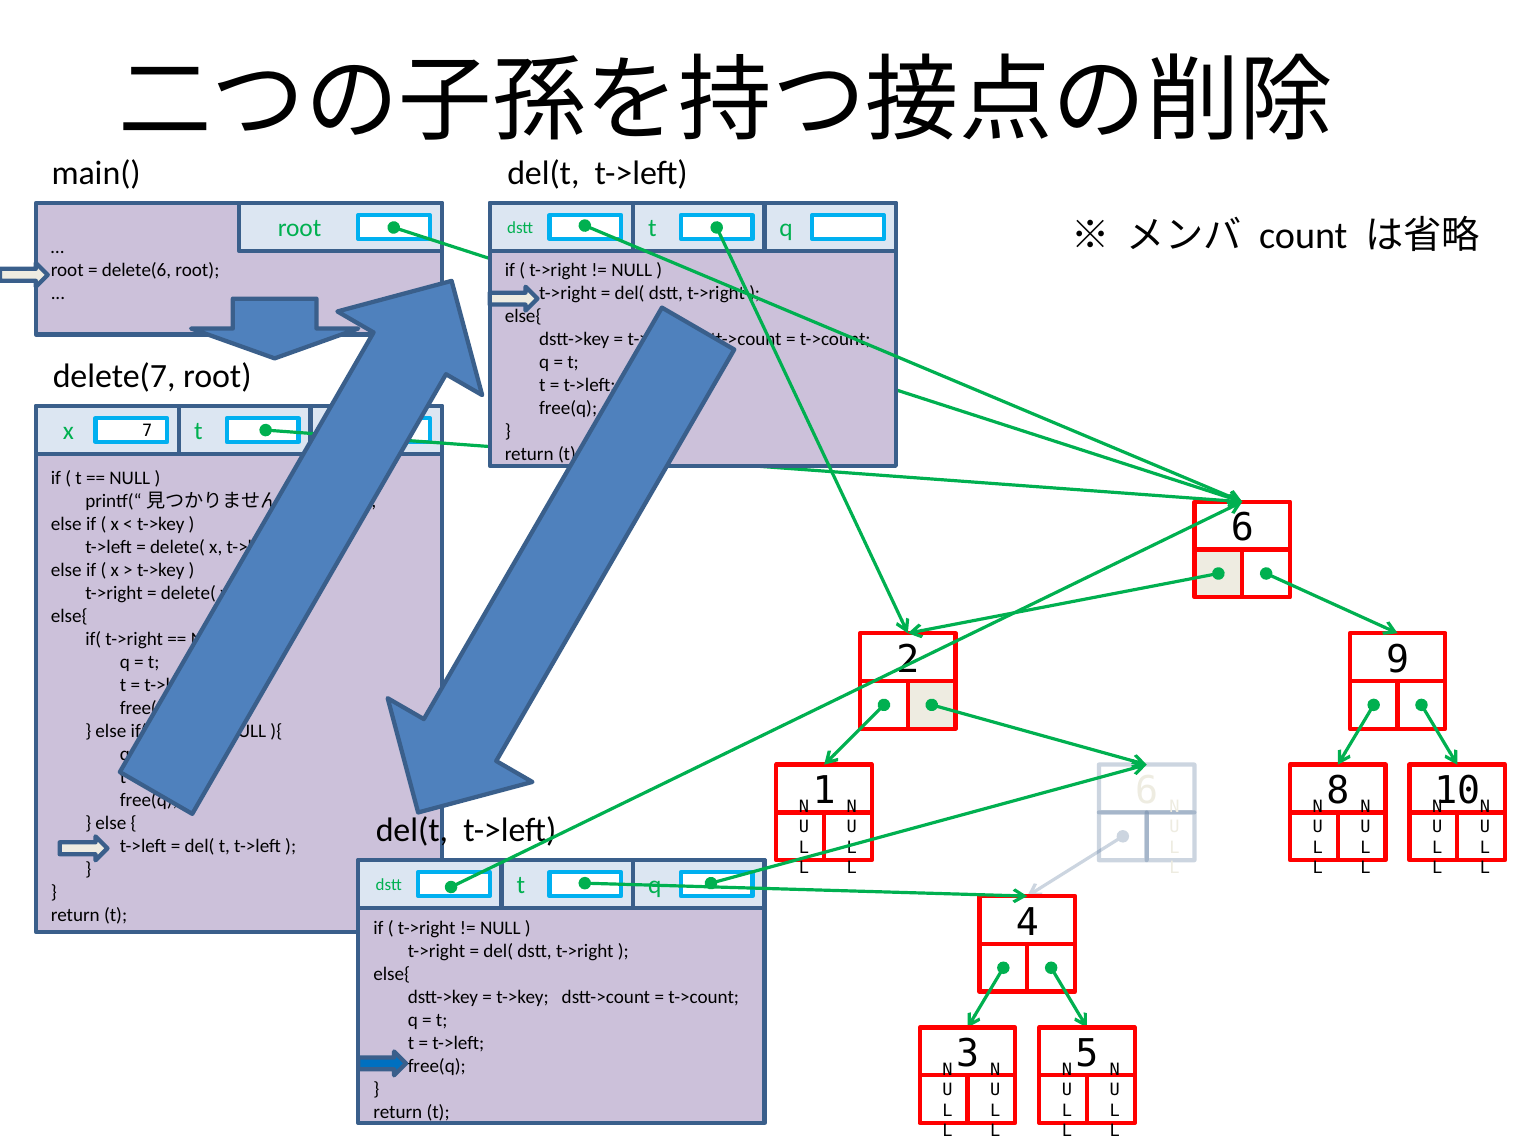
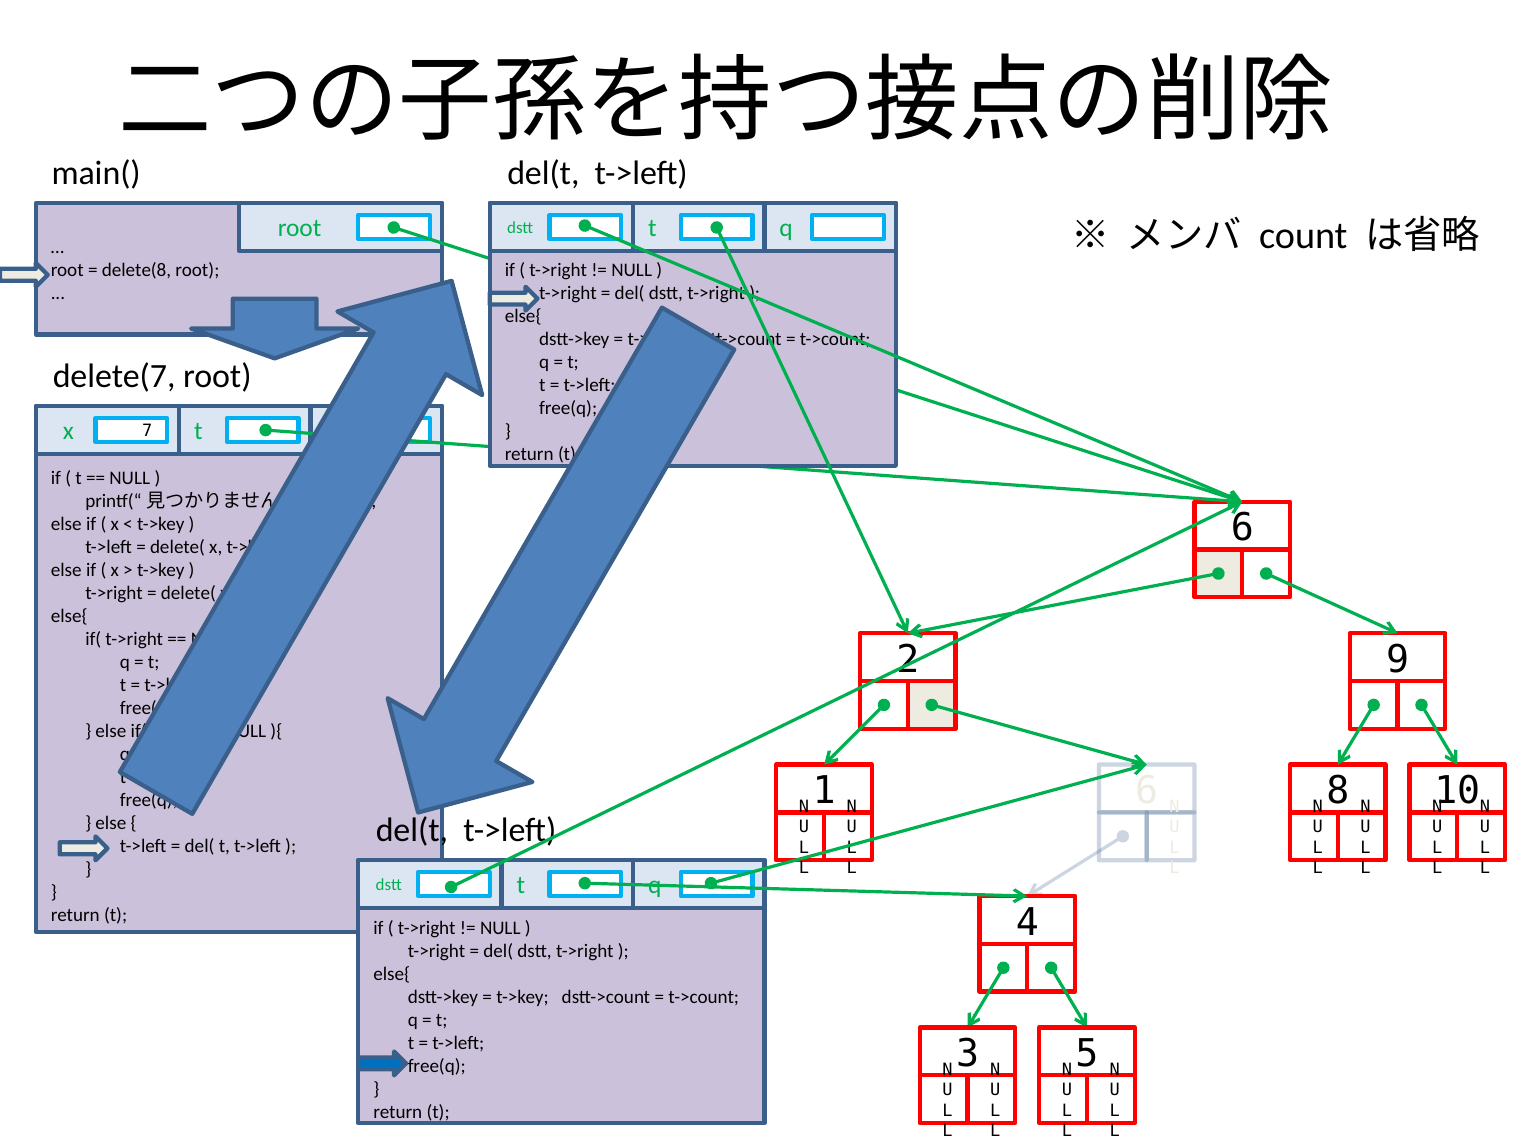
delete(6: delete(6 -> delete(8
